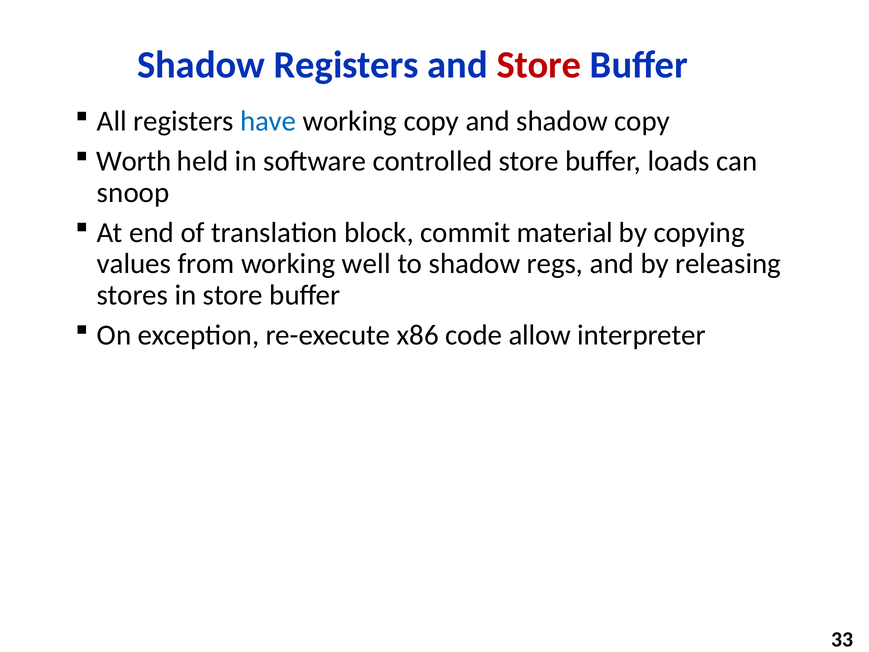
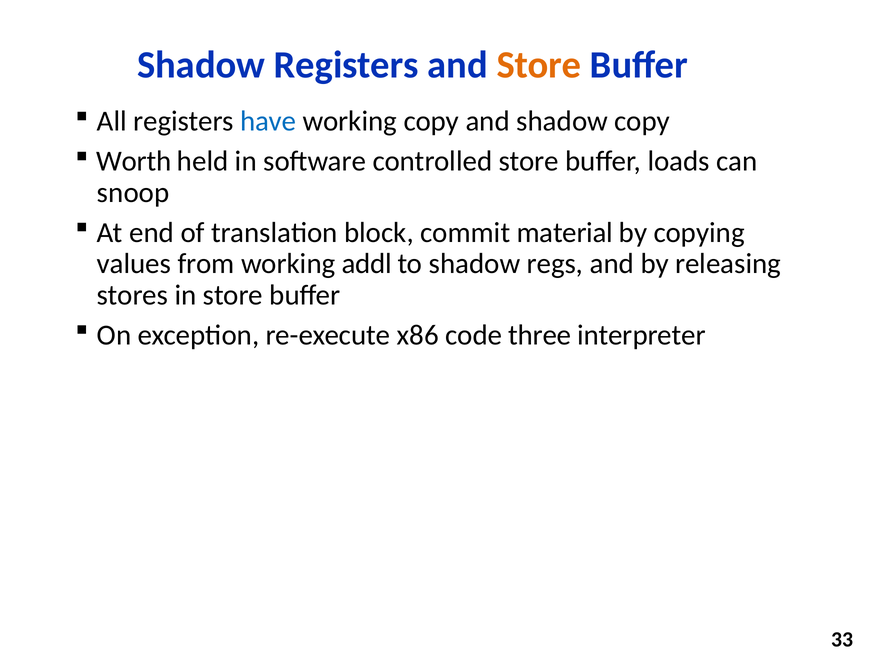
Store at (539, 65) colour: red -> orange
well: well -> addl
allow: allow -> three
